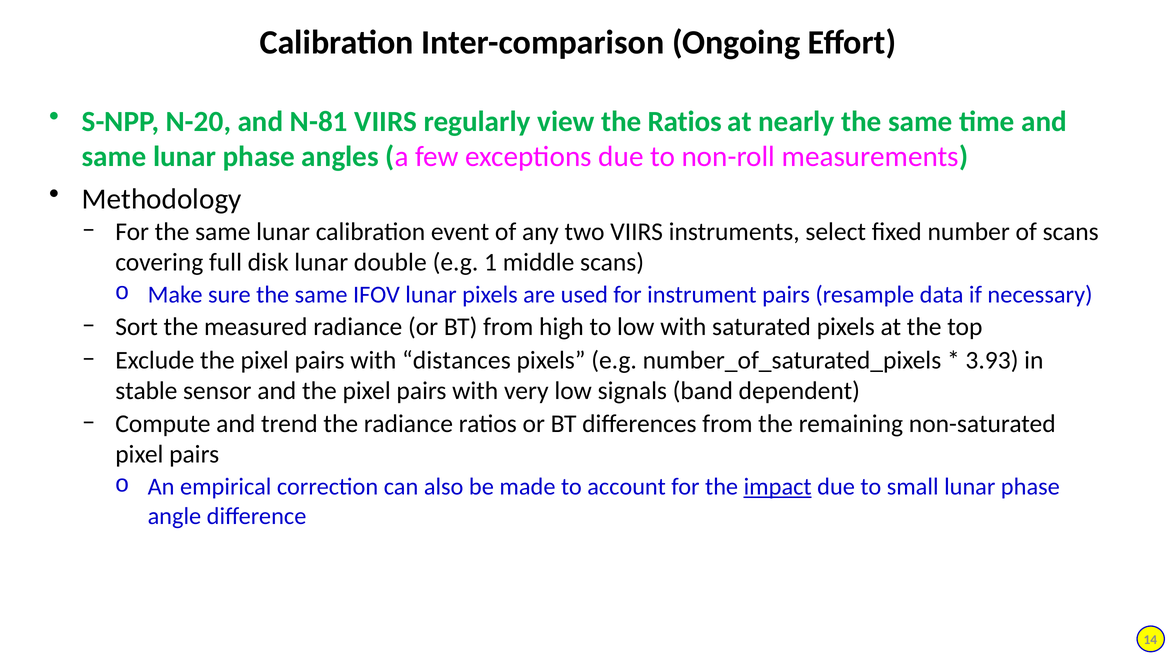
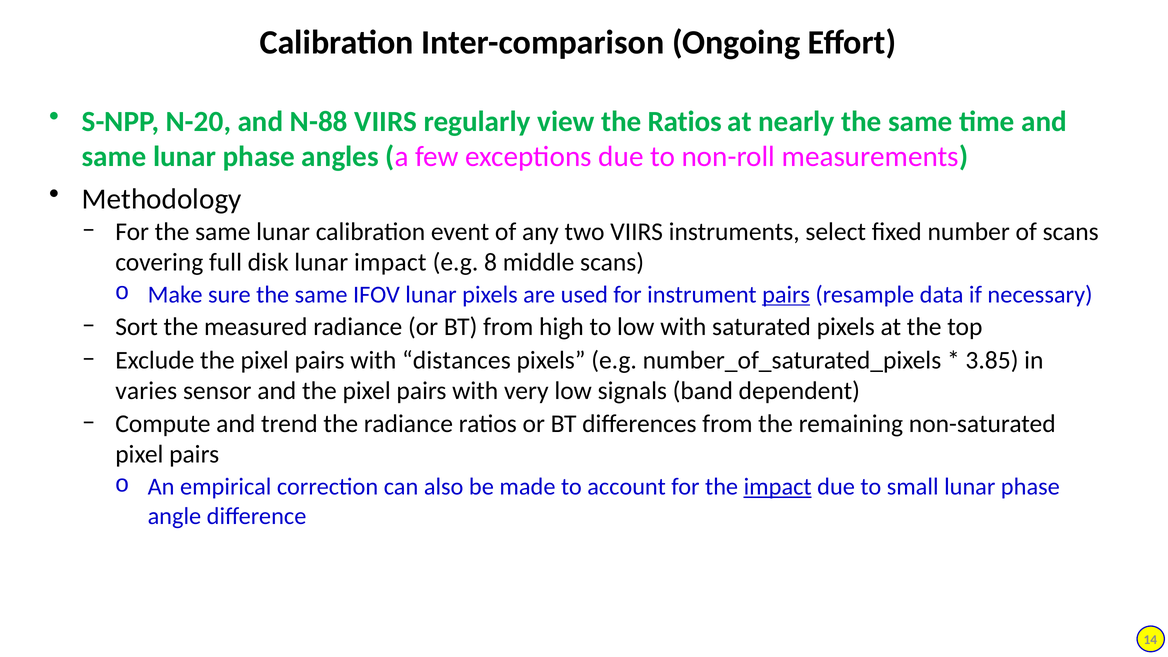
N-81: N-81 -> N-88
lunar double: double -> impact
1: 1 -> 8
pairs at (786, 295) underline: none -> present
3.93: 3.93 -> 3.85
stable: stable -> varies
